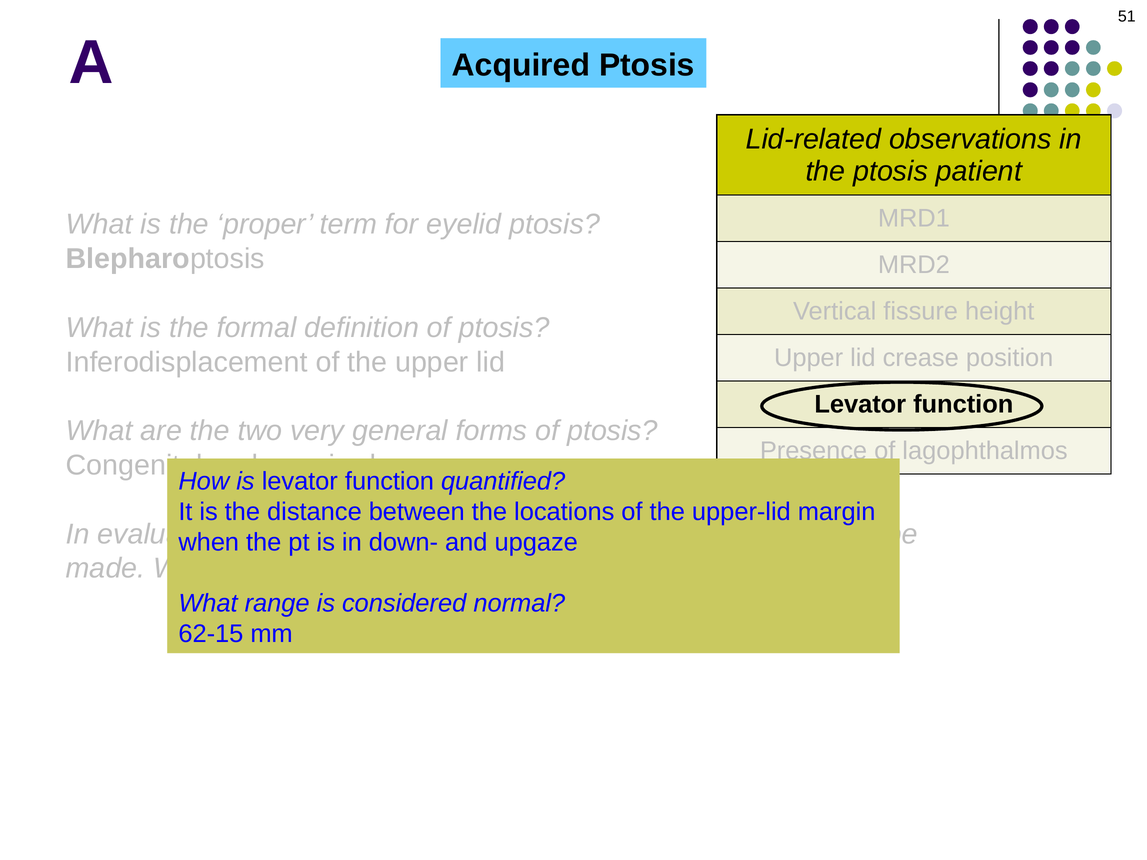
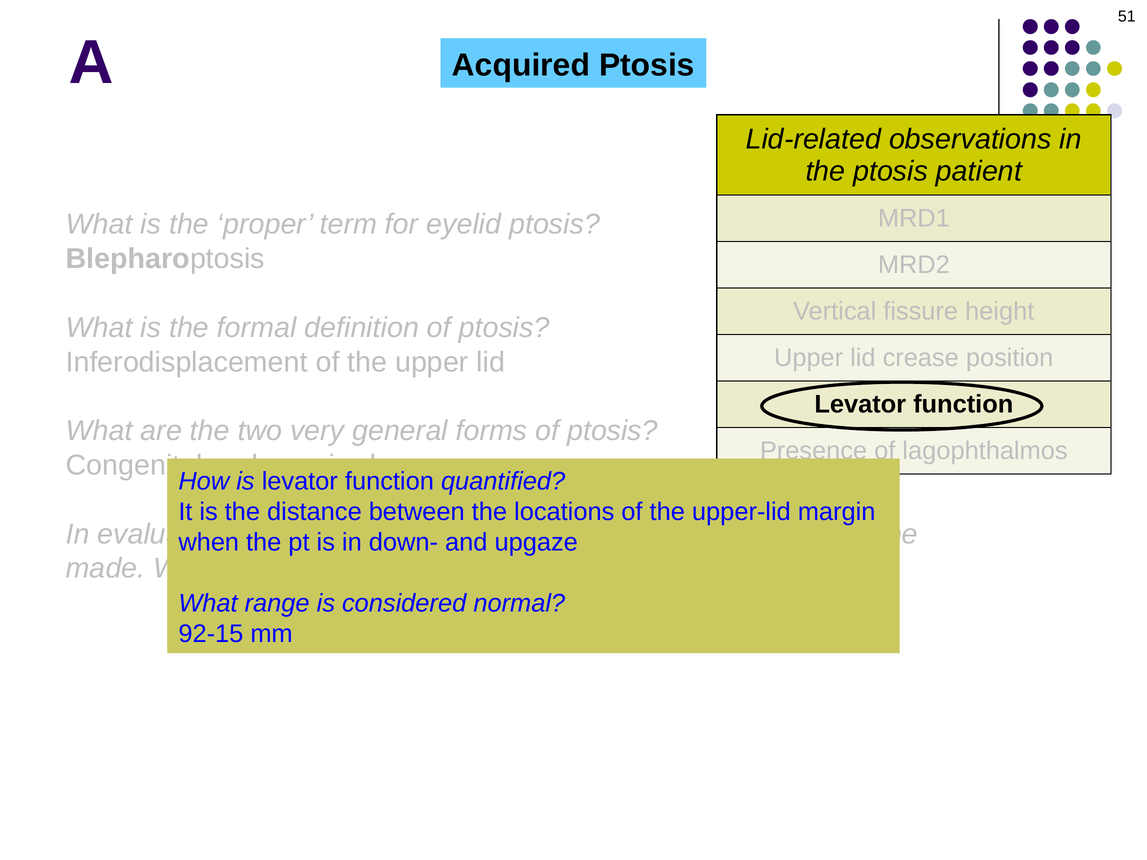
62-15: 62-15 -> 92-15
